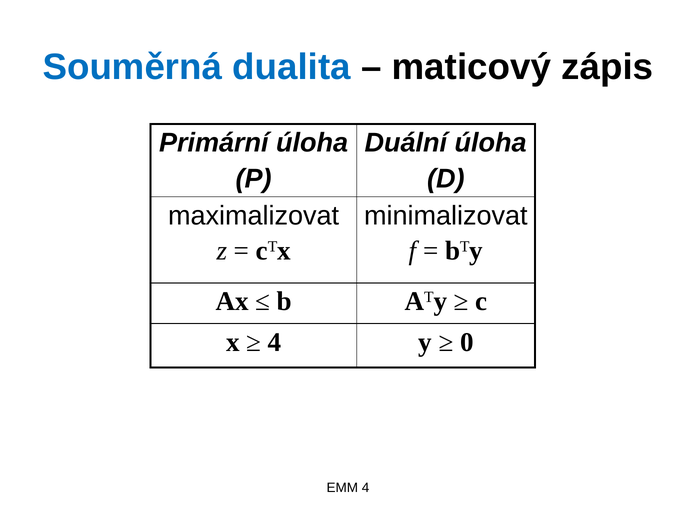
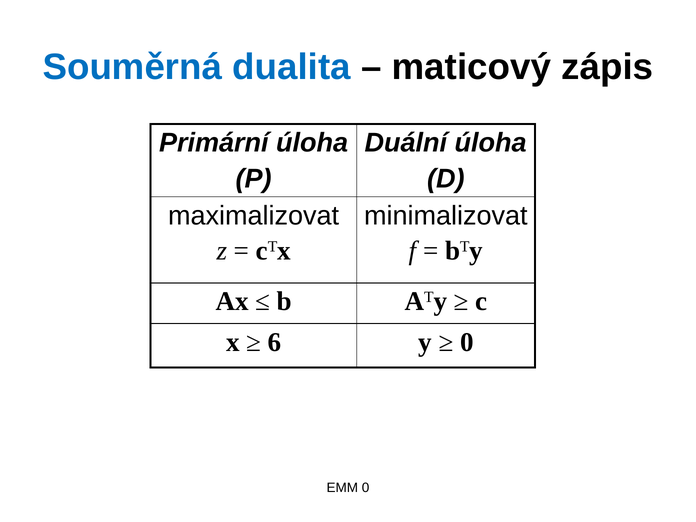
4 at (275, 342): 4 -> 6
EMM 4: 4 -> 0
